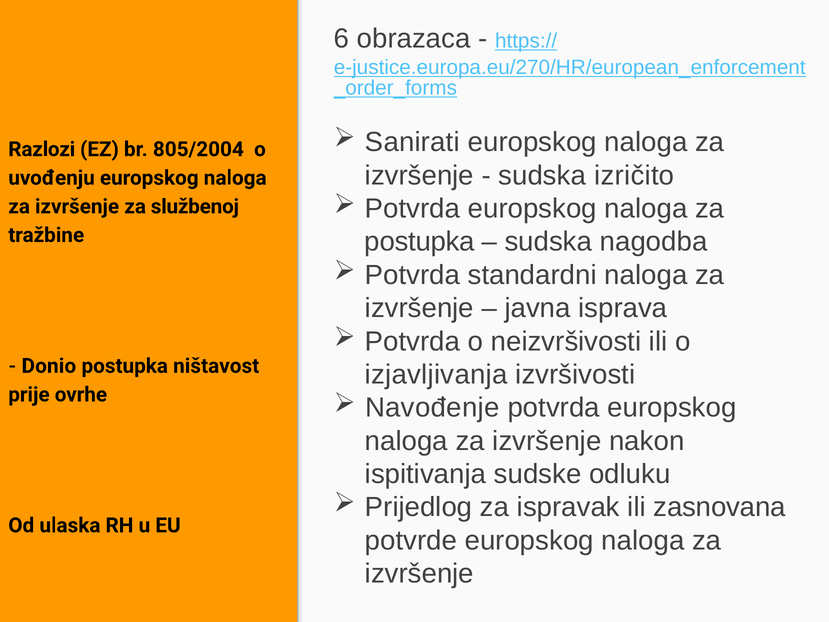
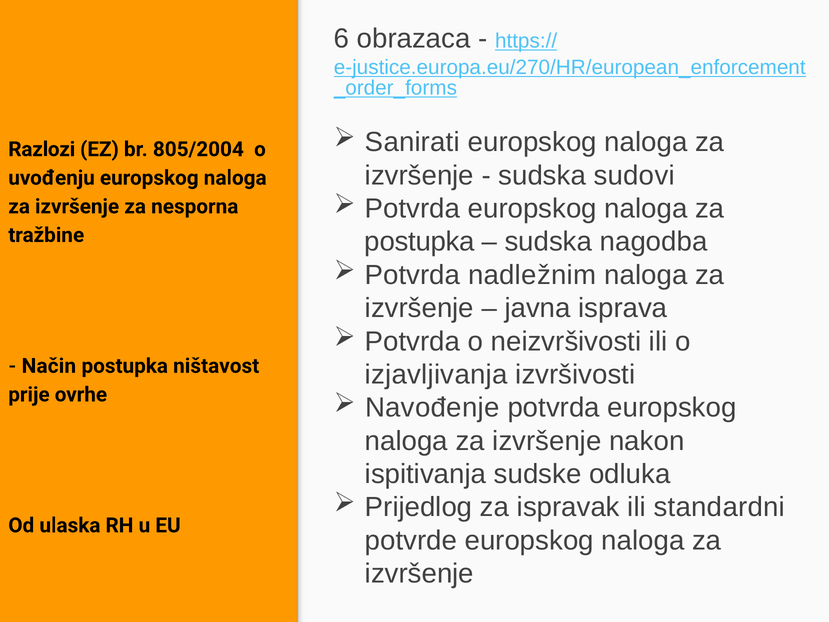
izričito: izričito -> sudovi
službenoj: službenoj -> nesporna
standardni: standardni -> nadležnim
Donio: Donio -> Način
odluku: odluku -> odluka
zasnovana: zasnovana -> standardni
